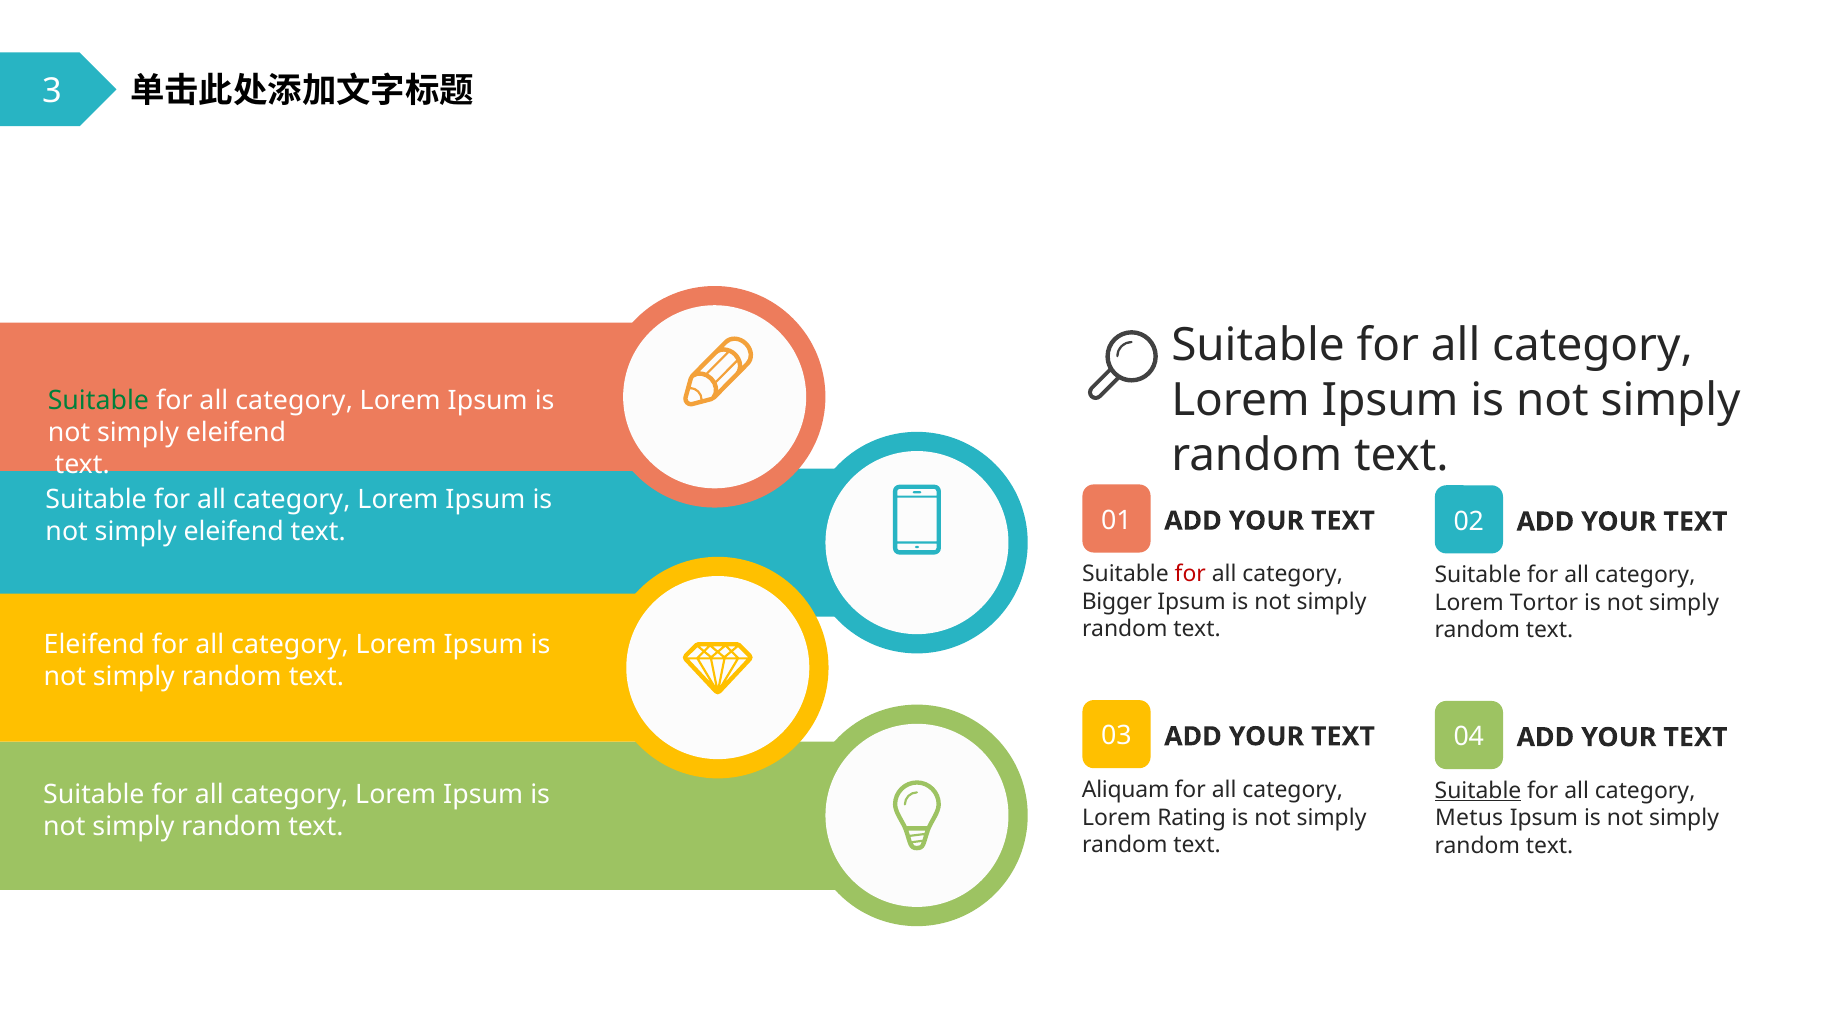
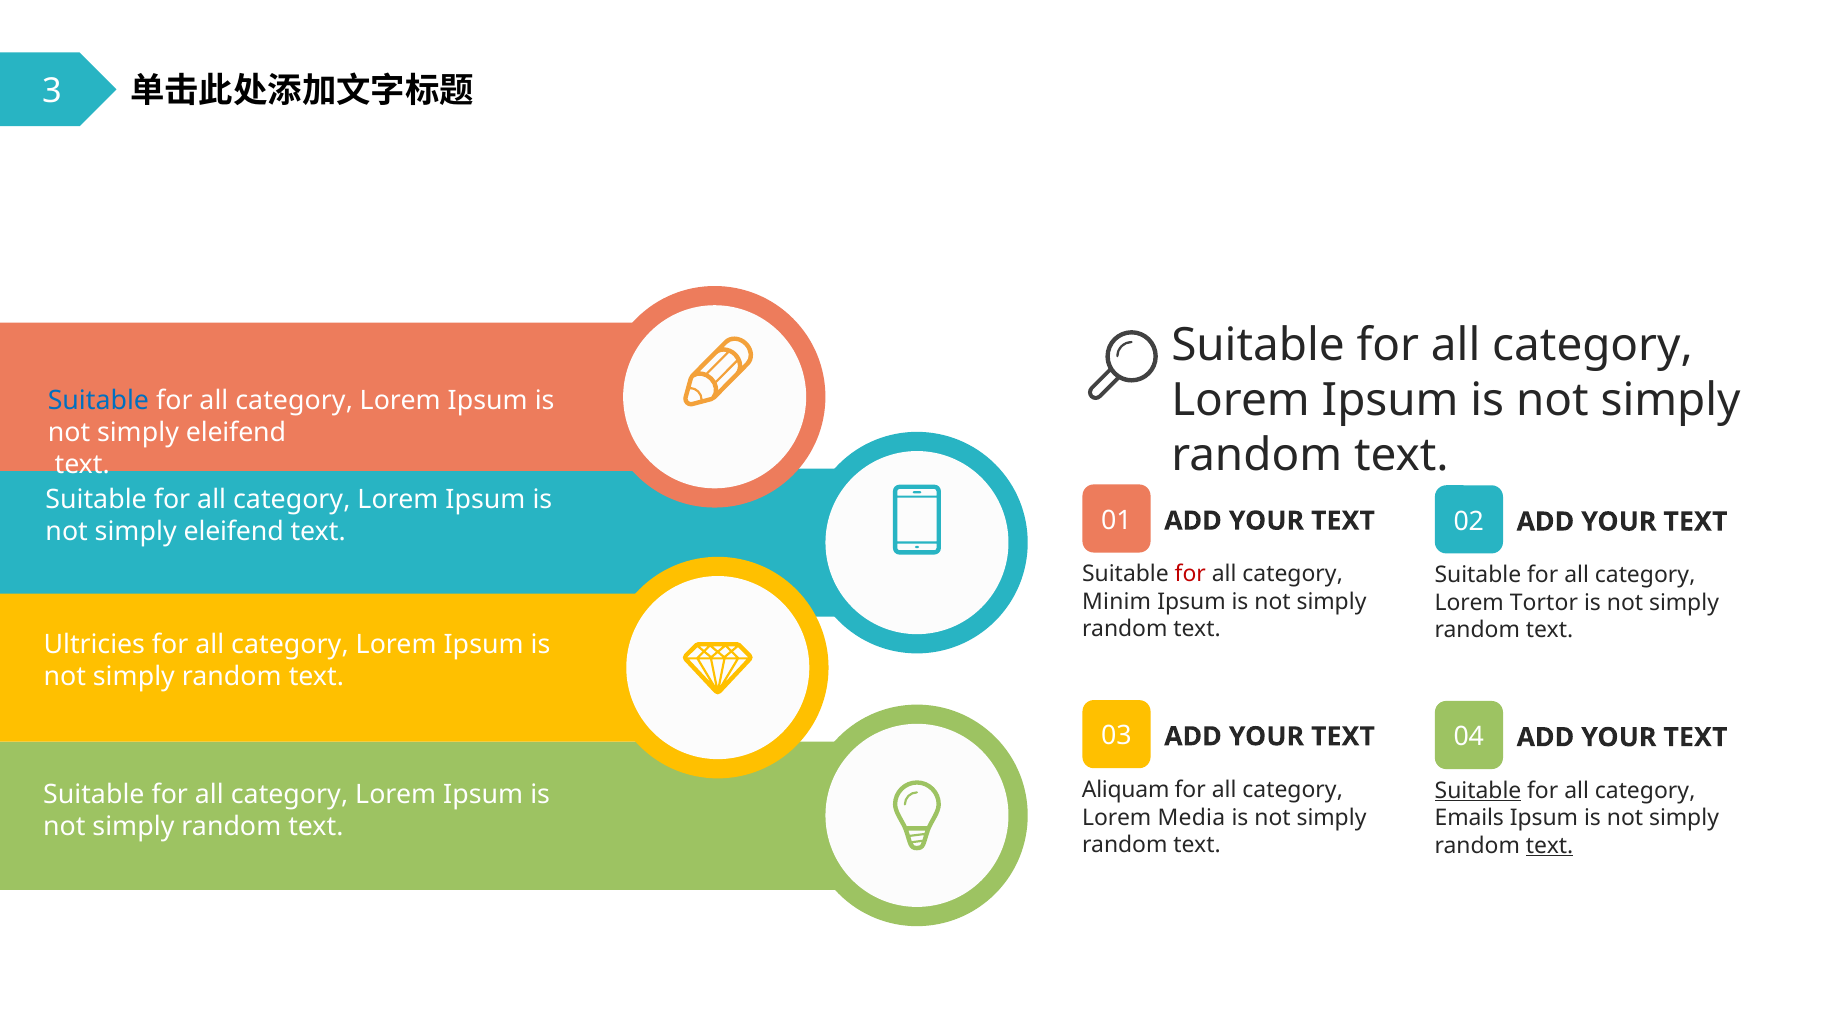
Suitable at (98, 400) colour: green -> blue
Bigger: Bigger -> Minim
Eleifend at (94, 645): Eleifend -> Ultricies
Rating: Rating -> Media
Metus: Metus -> Emails
text at (1550, 846) underline: none -> present
